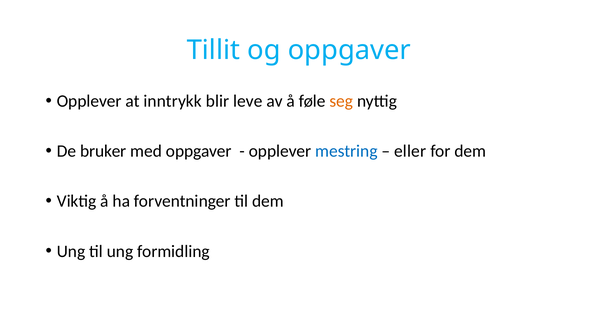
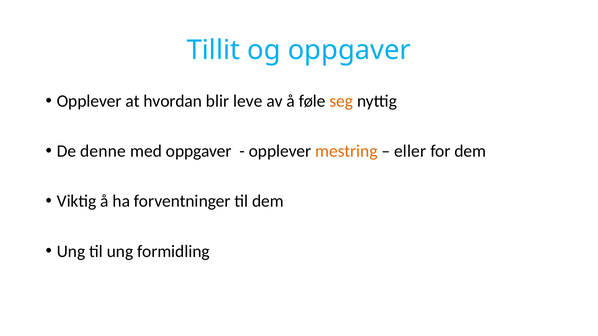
inntrykk: inntrykk -> hvordan
bruker: bruker -> denne
mestring colour: blue -> orange
